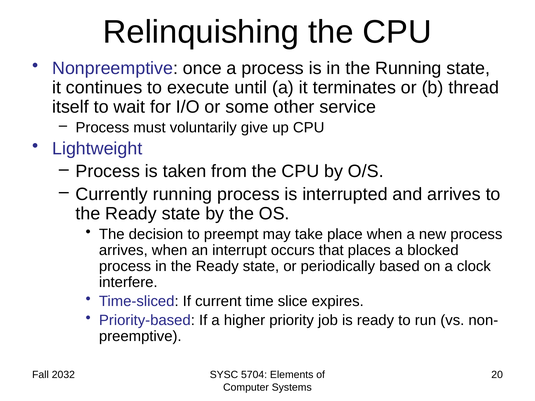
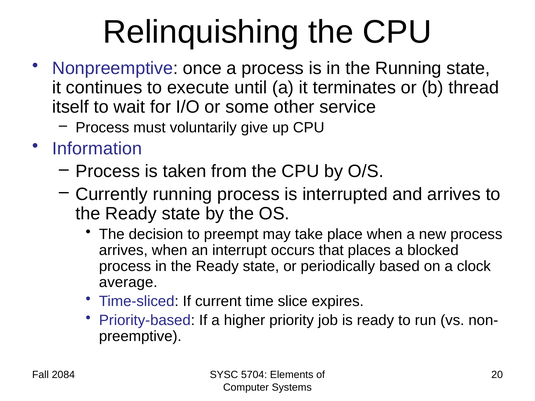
Lightweight: Lightweight -> Information
interfere: interfere -> average
2032: 2032 -> 2084
